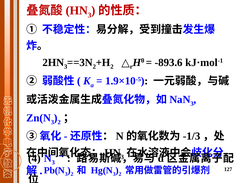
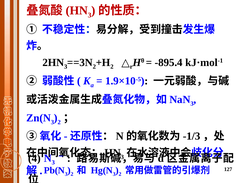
-893.6: -893.6 -> -895.4
